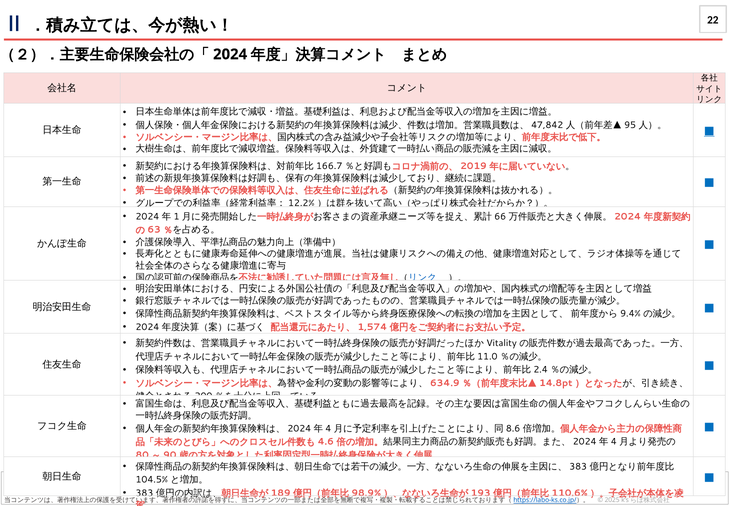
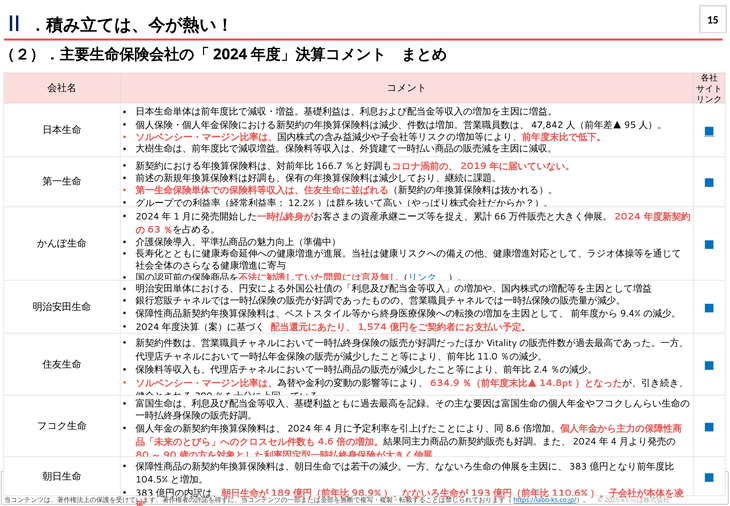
22: 22 -> 15
